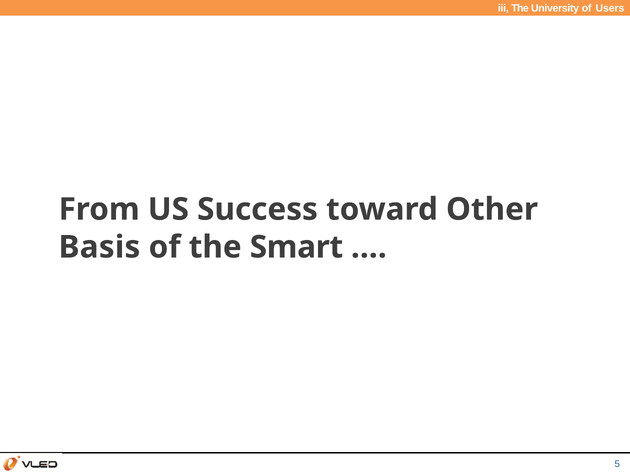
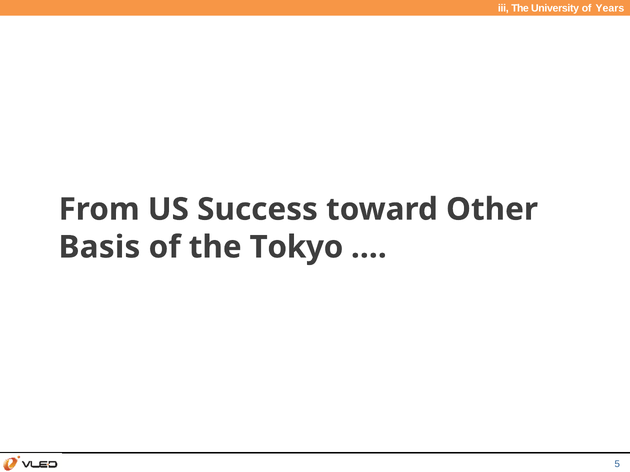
Users: Users -> Years
Smart: Smart -> Tokyo
